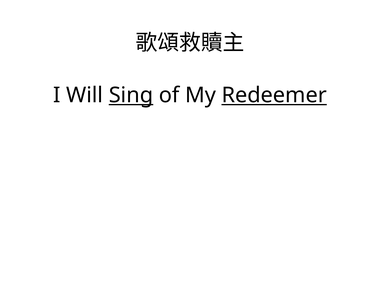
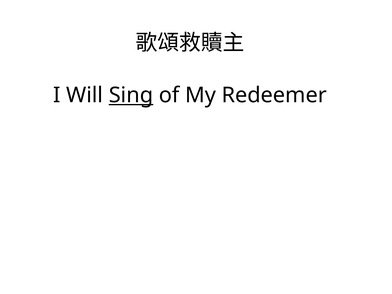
Redeemer underline: present -> none
